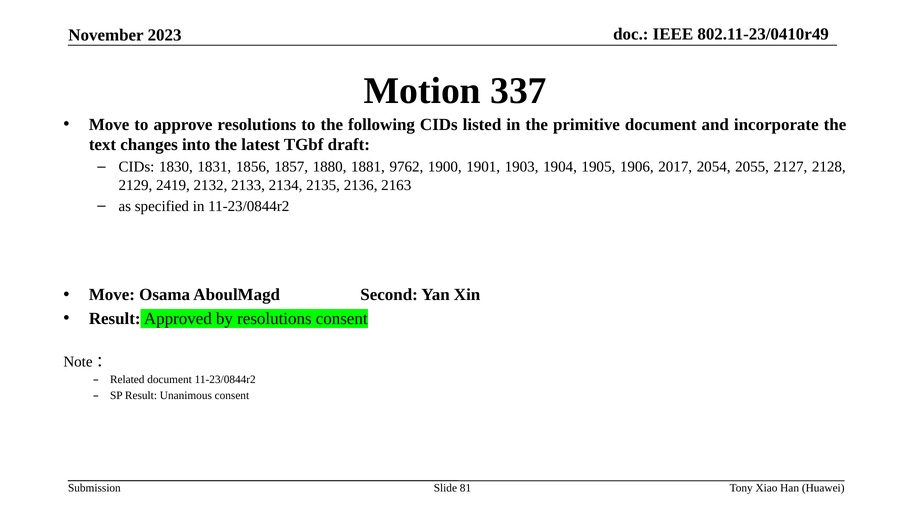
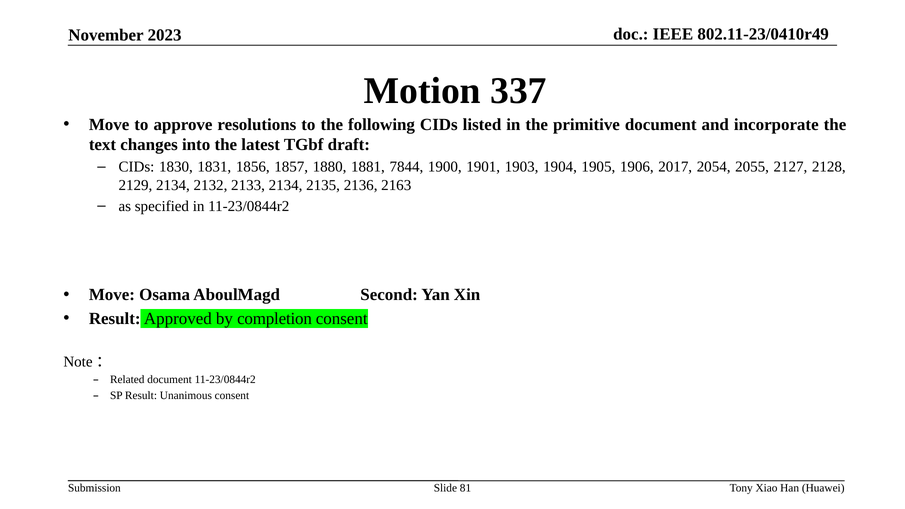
9762: 9762 -> 7844
2129 2419: 2419 -> 2134
by resolutions: resolutions -> completion
